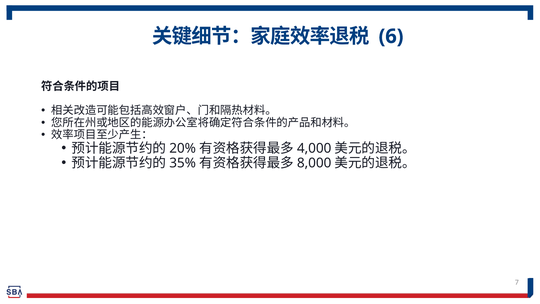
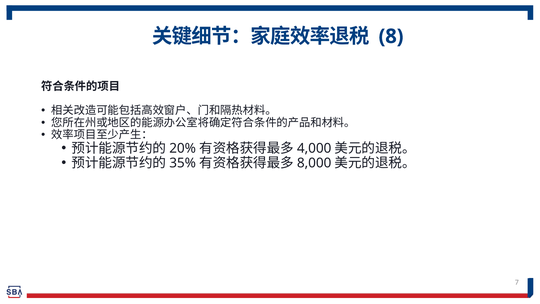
6: 6 -> 8
